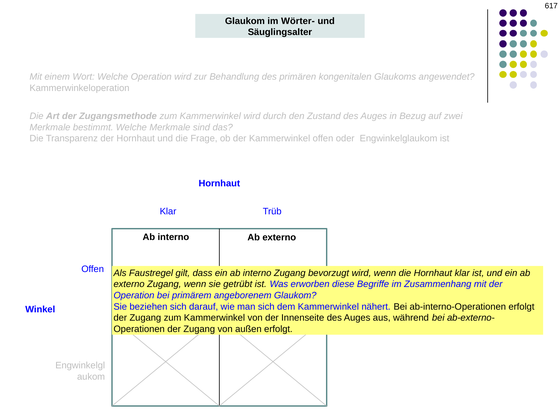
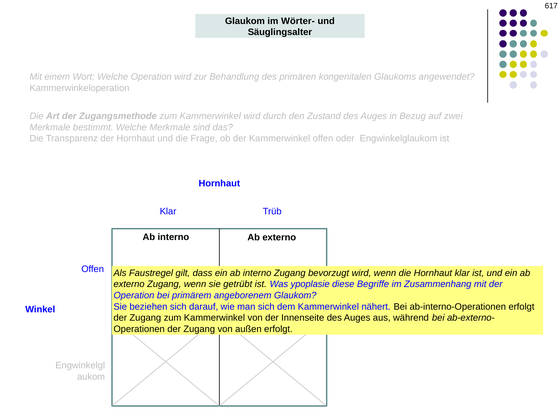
erworben: erworben -> ypoplasie
